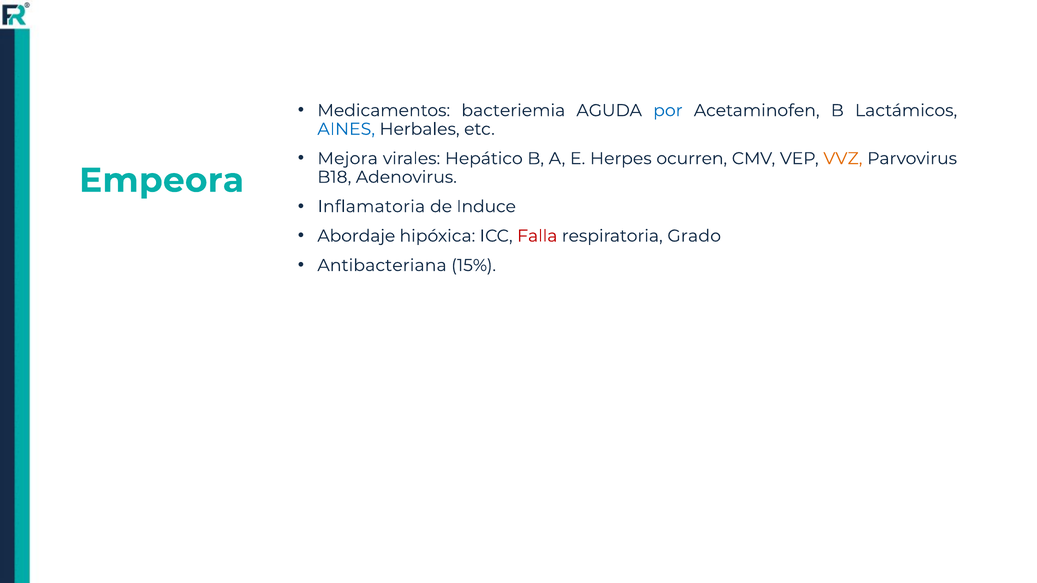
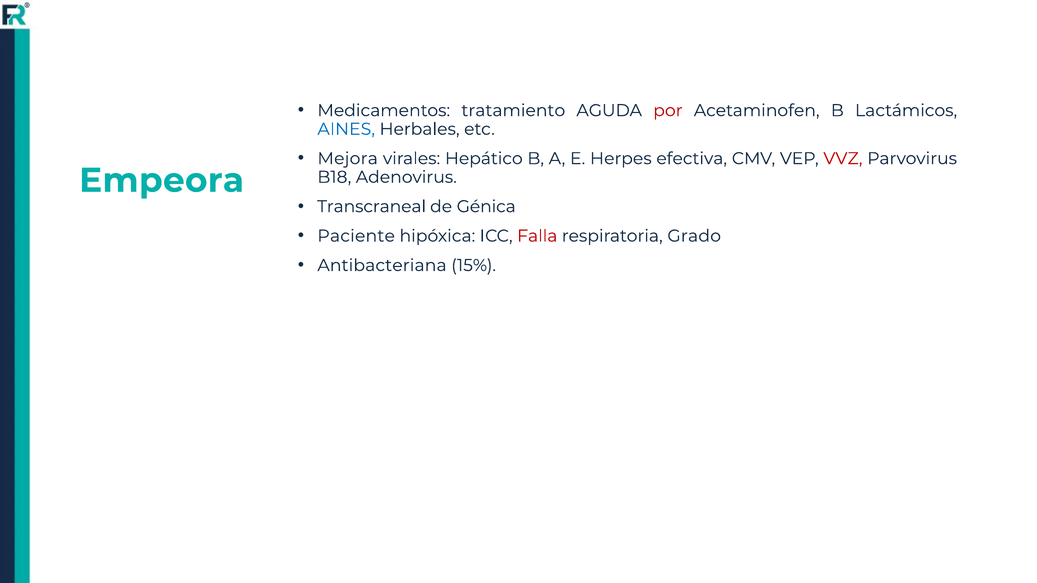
bacteriemia: bacteriemia -> tratamiento
por colour: blue -> red
ocurren: ocurren -> efectiva
VVZ colour: orange -> red
Inflamatoria: Inflamatoria -> Transcraneal
Induce: Induce -> Génica
Abordaje: Abordaje -> Paciente
